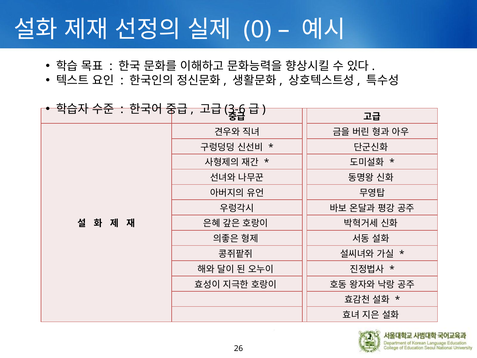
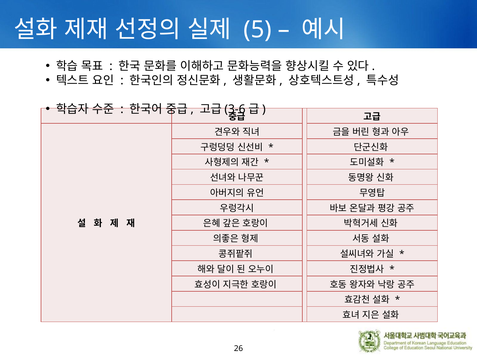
0: 0 -> 5
